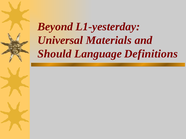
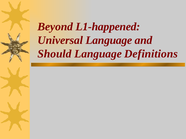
L1-yesterday: L1-yesterday -> L1-happened
Universal Materials: Materials -> Language
